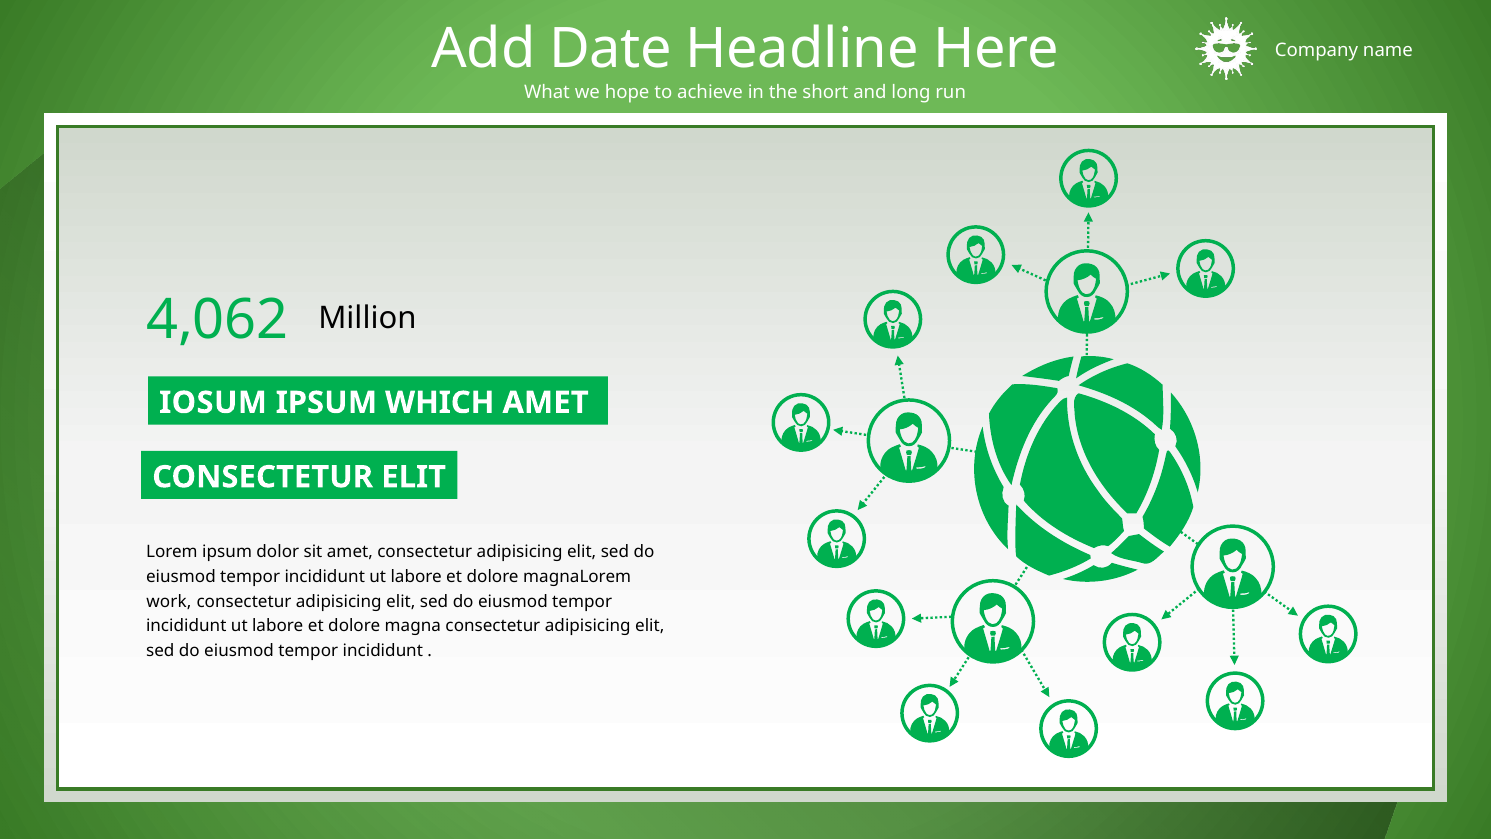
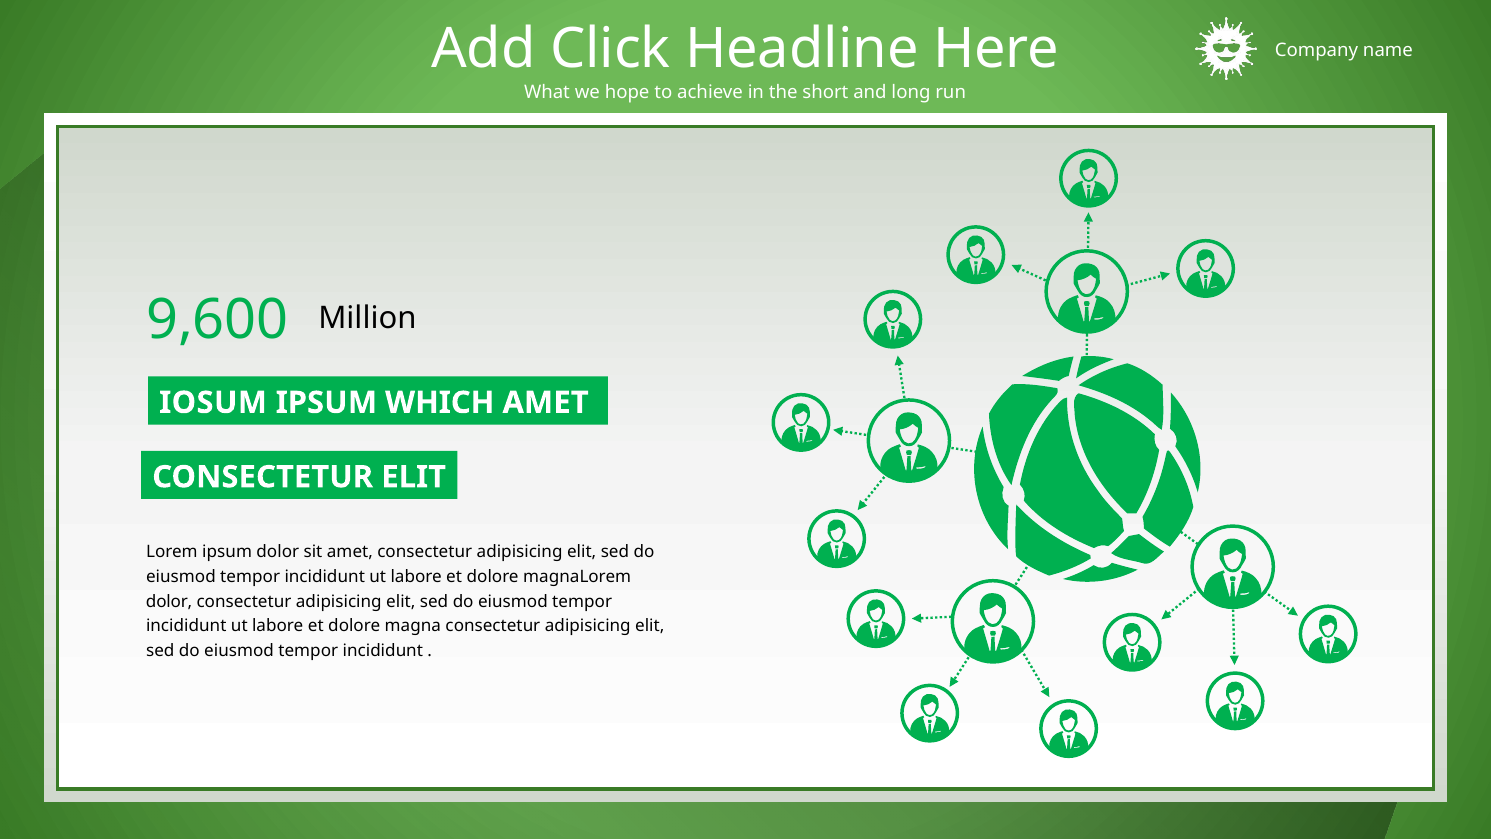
Date: Date -> Click
4,062: 4,062 -> 9,600
work at (169, 601): work -> dolor
